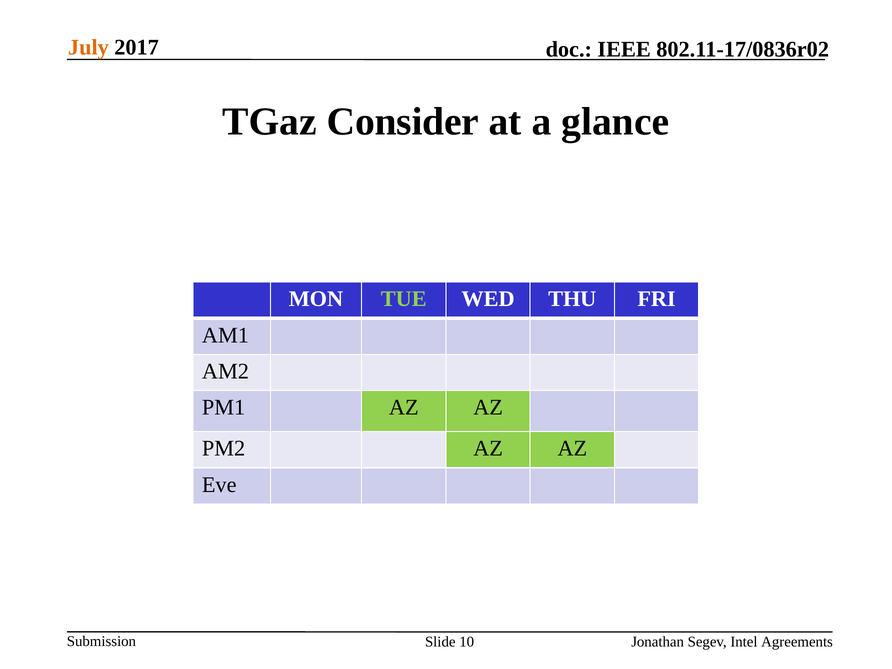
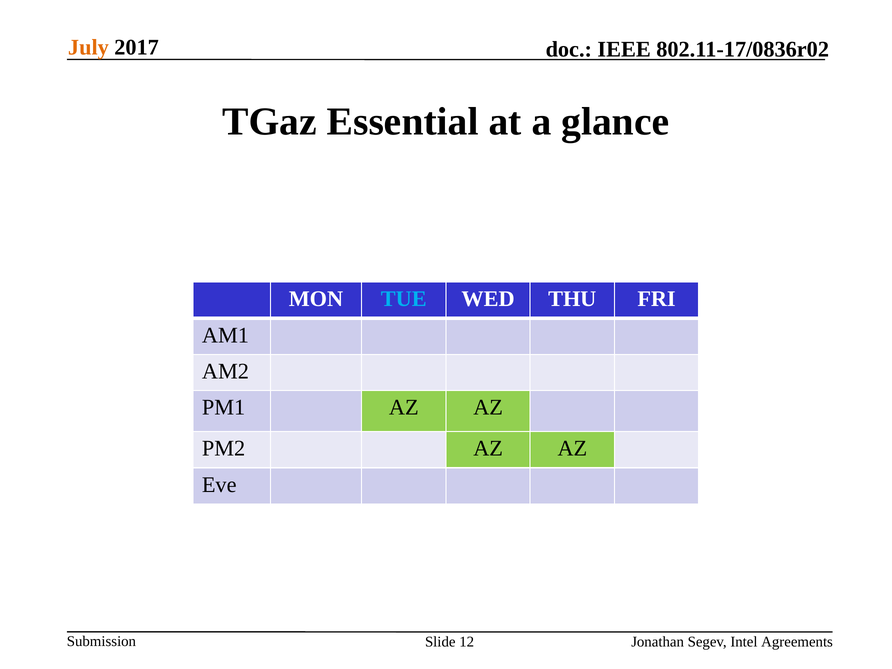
Consider: Consider -> Essential
TUE colour: light green -> light blue
10: 10 -> 12
